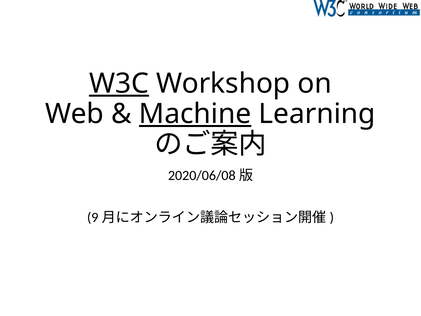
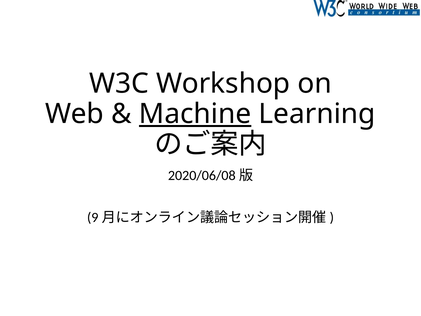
W3C underline: present -> none
